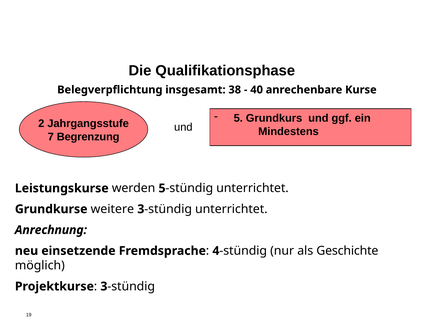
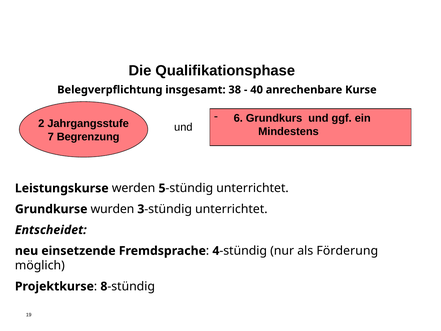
5 at (238, 118): 5 -> 6
weitere: weitere -> wurden
Anrechnung: Anrechnung -> Entscheidet
Geschichte: Geschichte -> Förderung
3 at (104, 286): 3 -> 8
